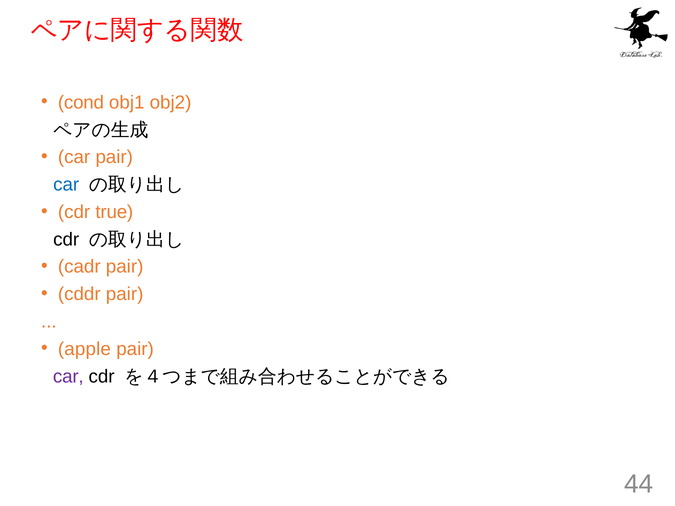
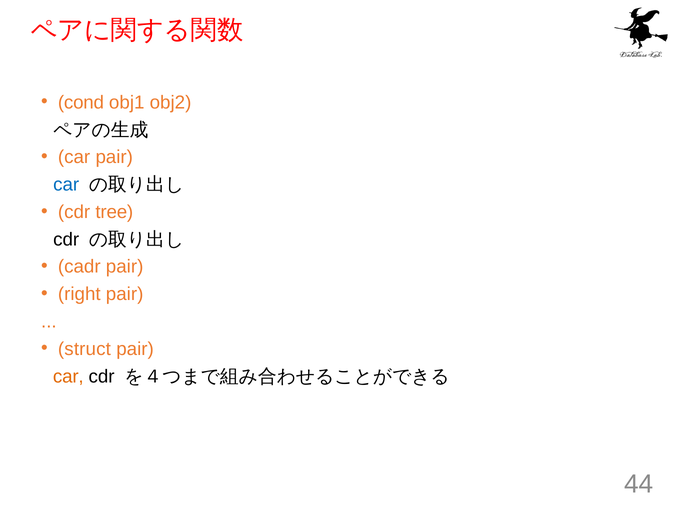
true: true -> tree
cddr: cddr -> right
apple: apple -> struct
car at (68, 377) colour: purple -> orange
